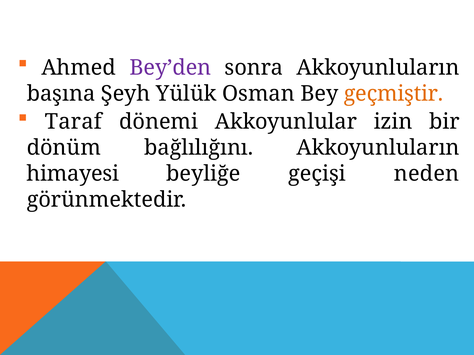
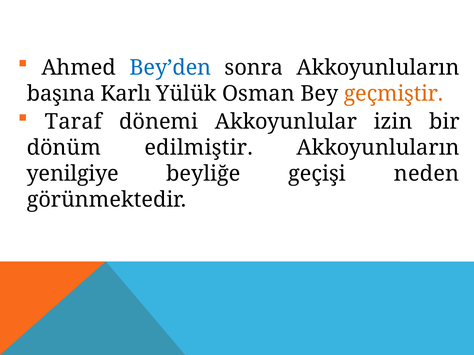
Bey’den colour: purple -> blue
Şeyh: Şeyh -> Karlı
bağlılığını: bağlılığını -> edilmiştir
himayesi: himayesi -> yenilgiye
